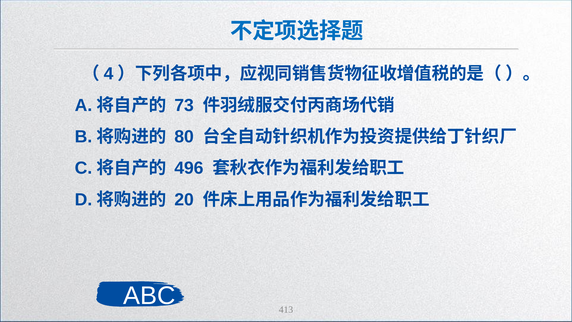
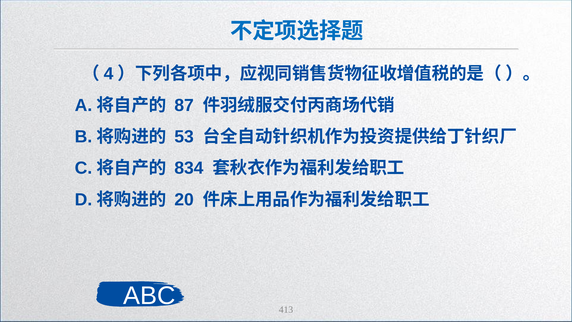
73: 73 -> 87
80: 80 -> 53
496: 496 -> 834
